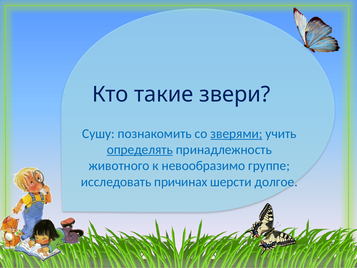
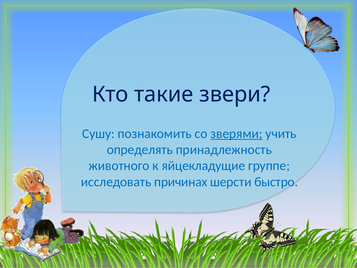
определять underline: present -> none
невообразимо: невообразимо -> яйцекладущие
долгое: долгое -> быстро
